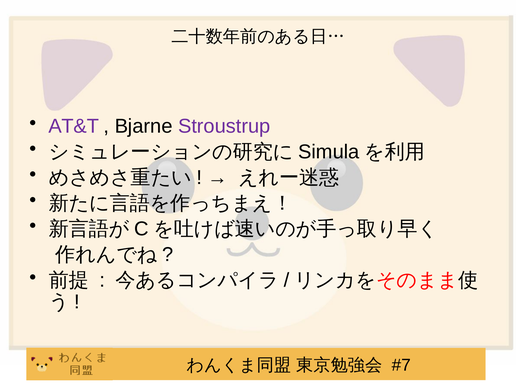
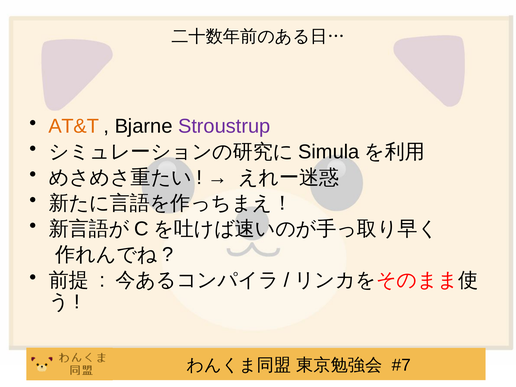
AT&T colour: purple -> orange
